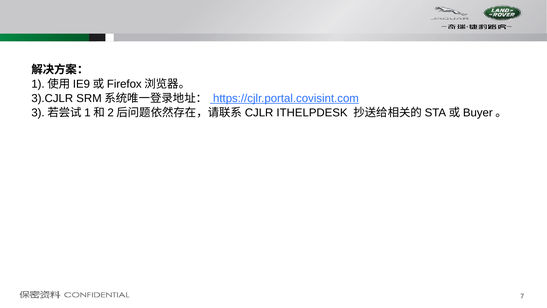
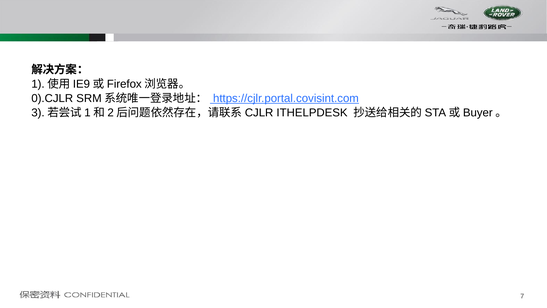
3).CJLR: 3).CJLR -> 0).CJLR
